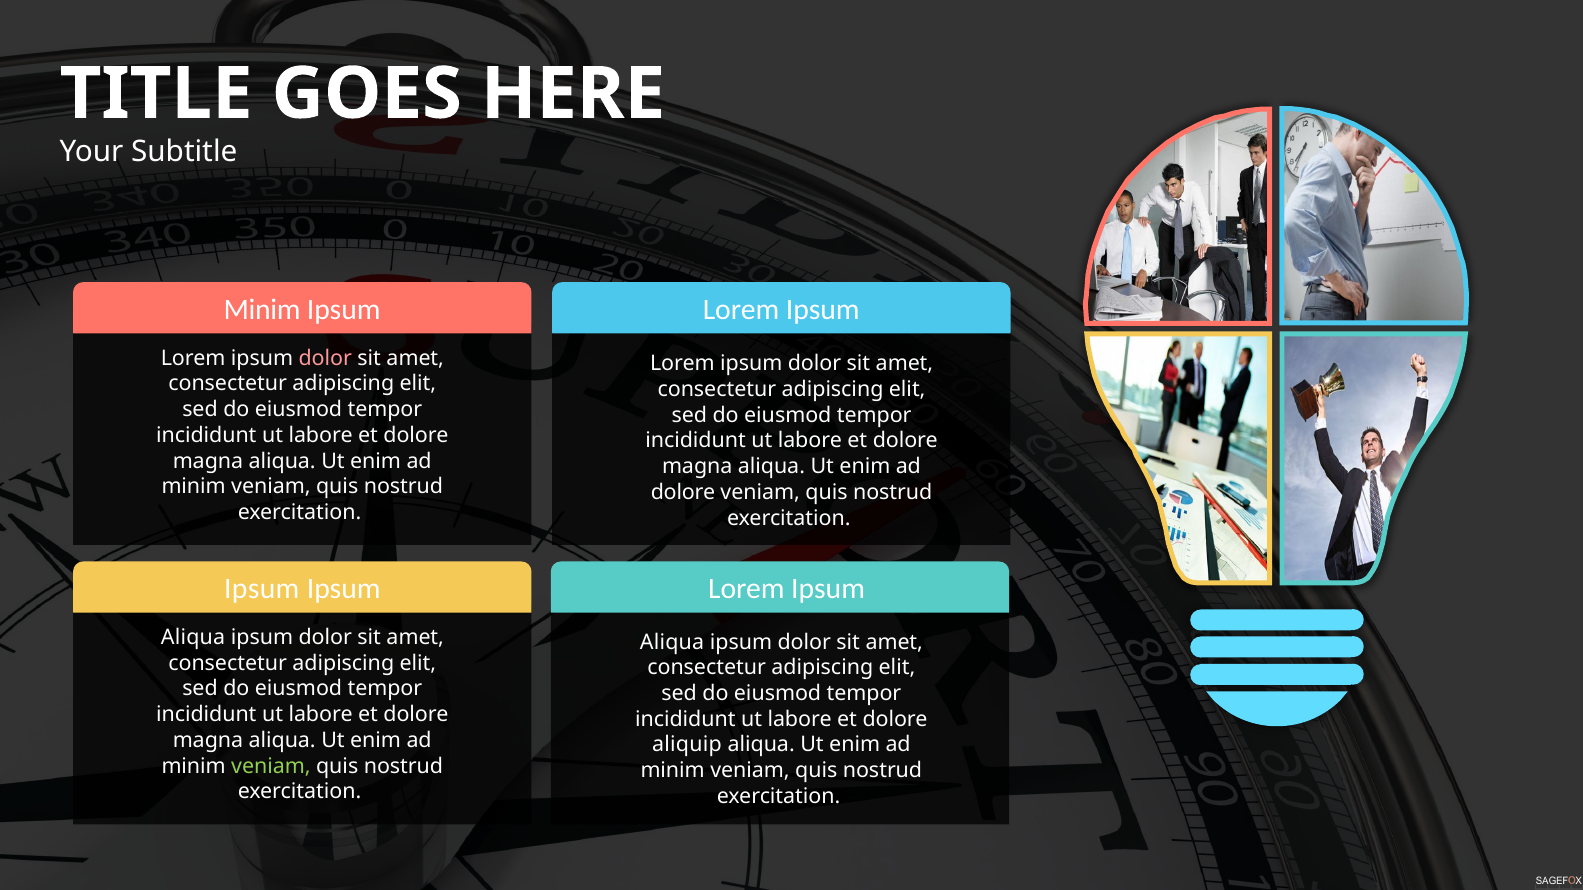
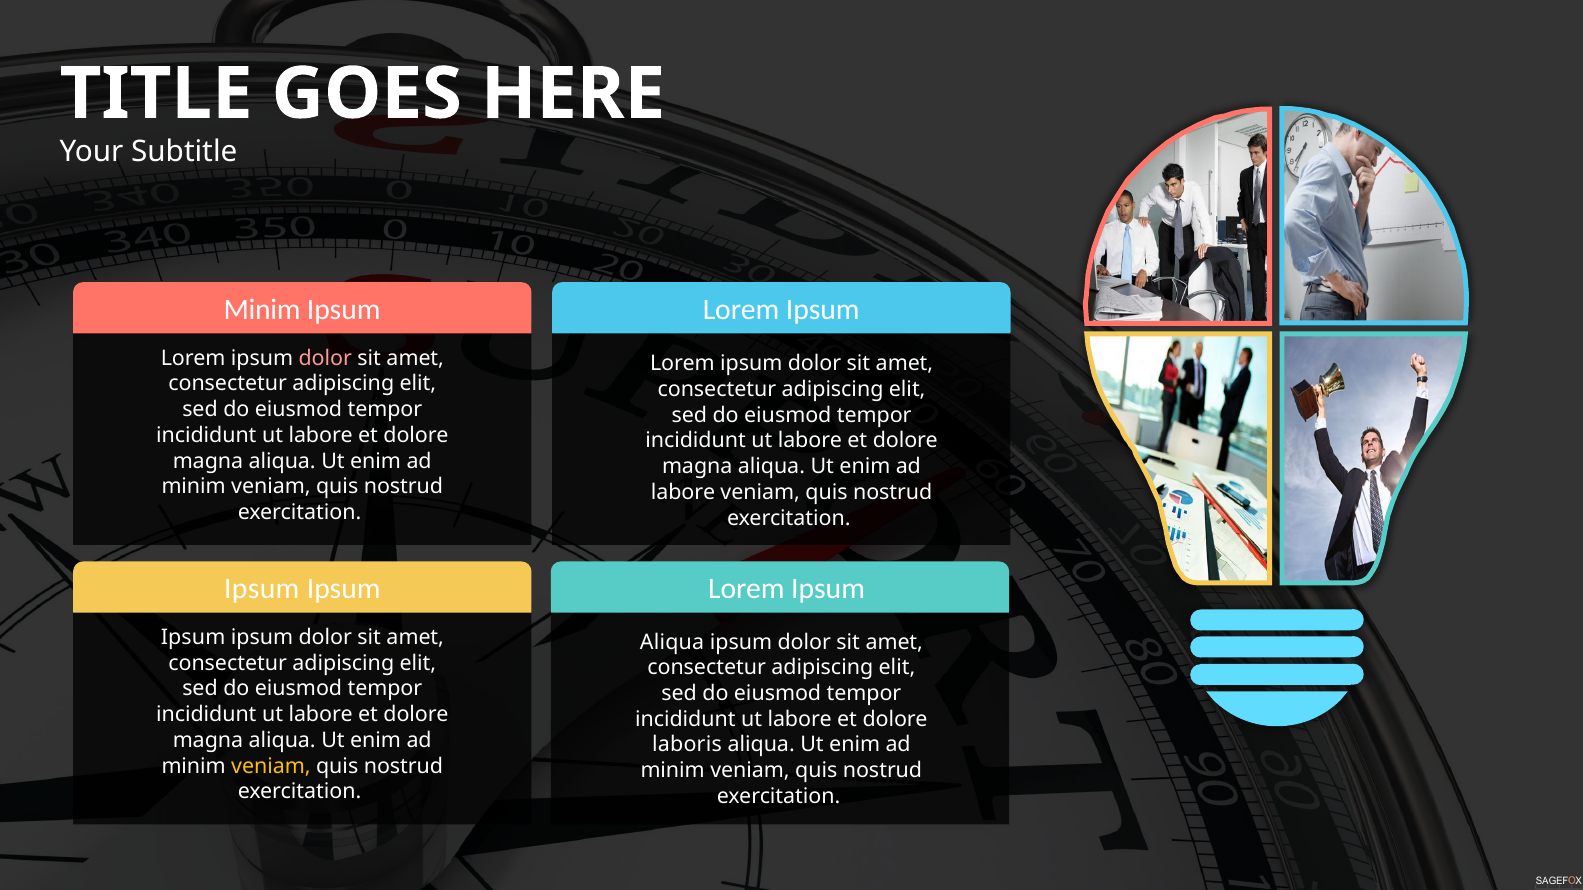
dolore at (683, 493): dolore -> labore
Aliqua at (193, 638): Aliqua -> Ipsum
aliquip: aliquip -> laboris
veniam at (271, 766) colour: light green -> yellow
